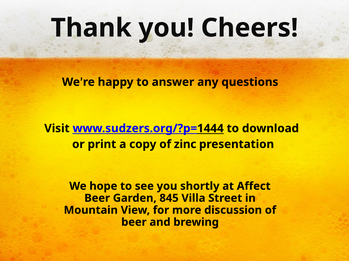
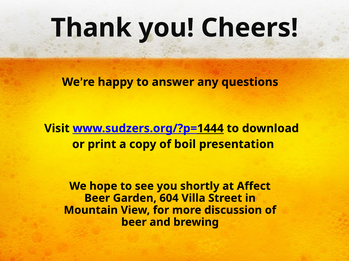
zinc: zinc -> boil
845: 845 -> 604
